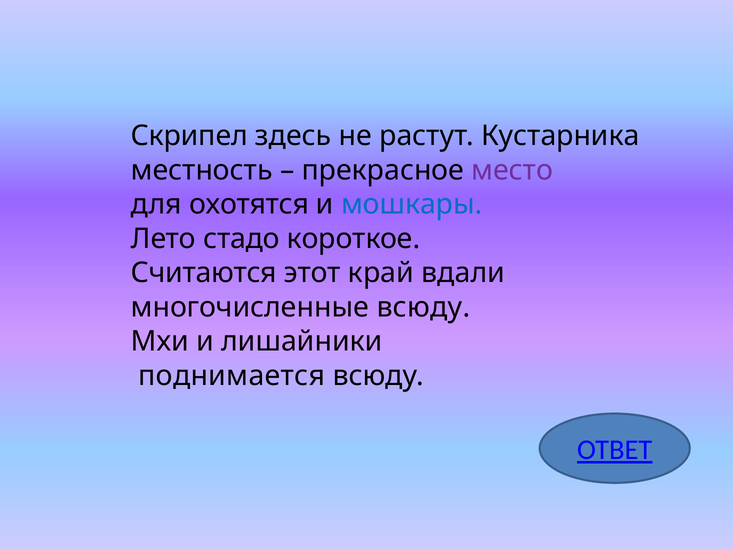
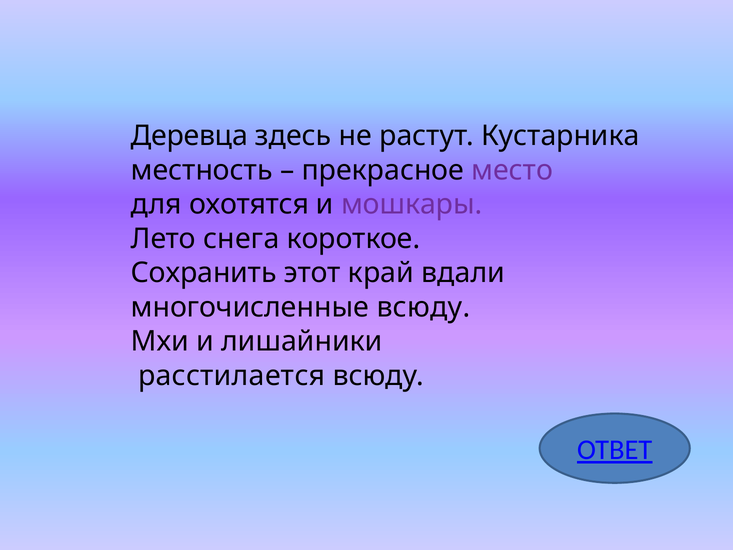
Скрипел: Скрипел -> Деревца
мошкары colour: blue -> purple
стадо: стадо -> снега
Считаются: Считаются -> Сохранить
поднимается: поднимается -> расстилается
